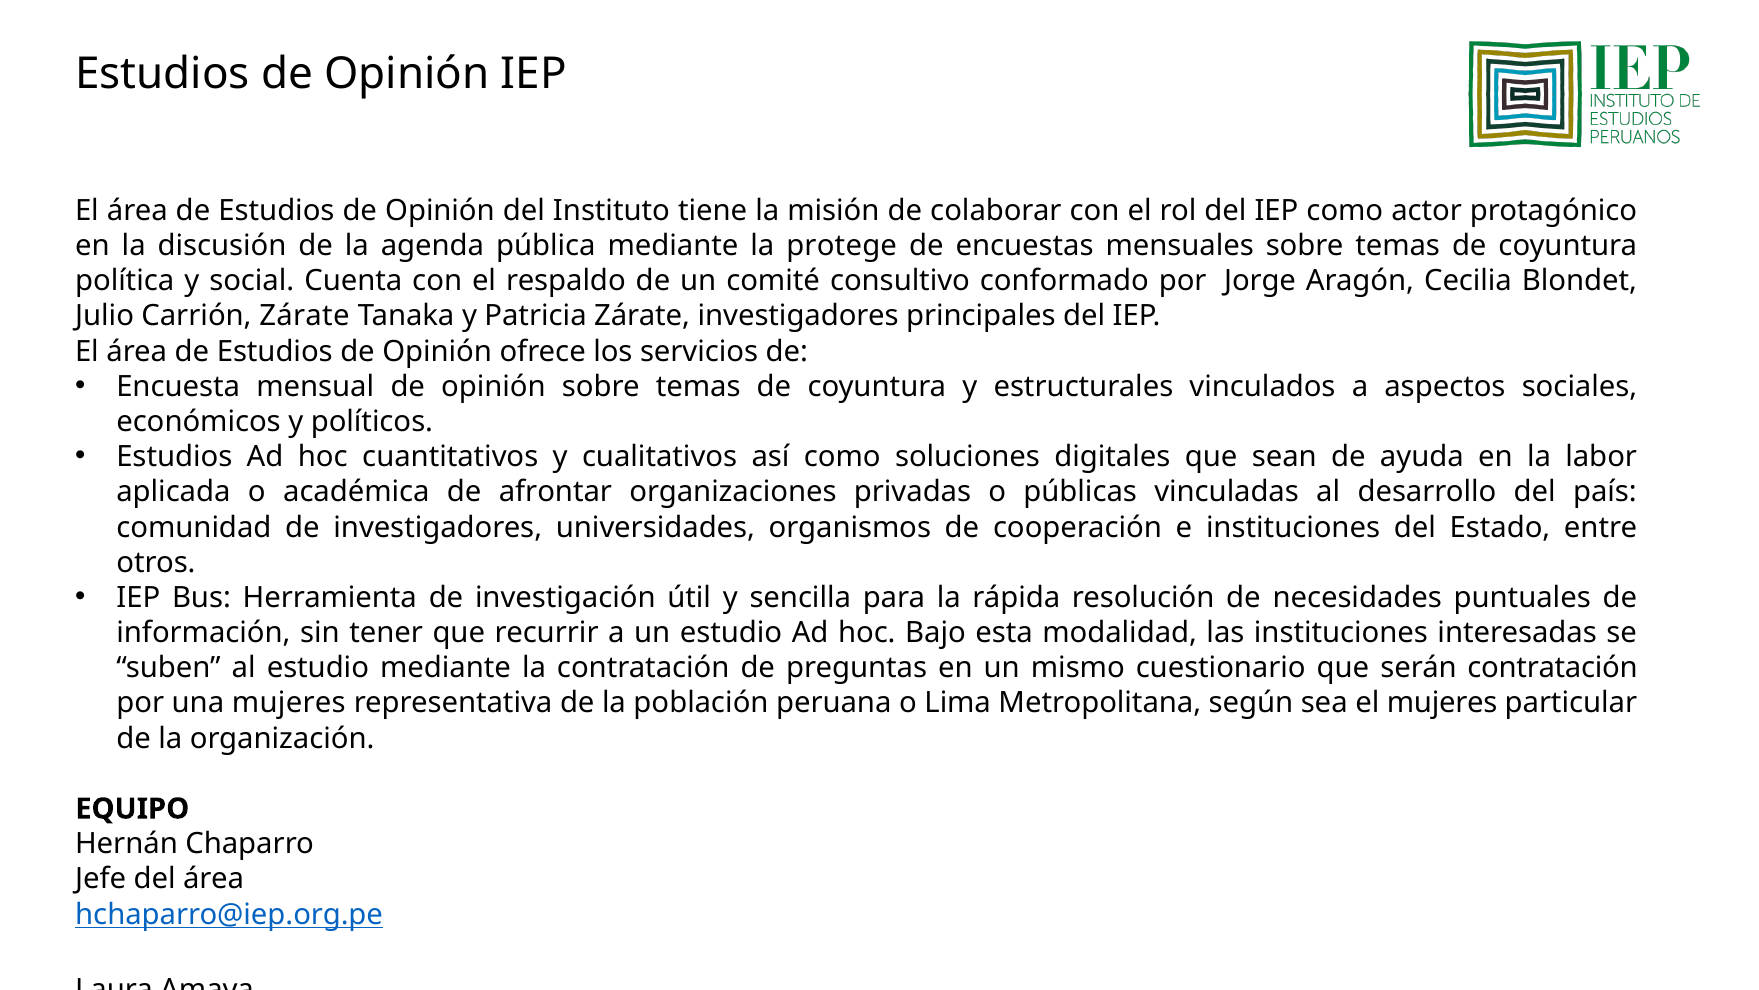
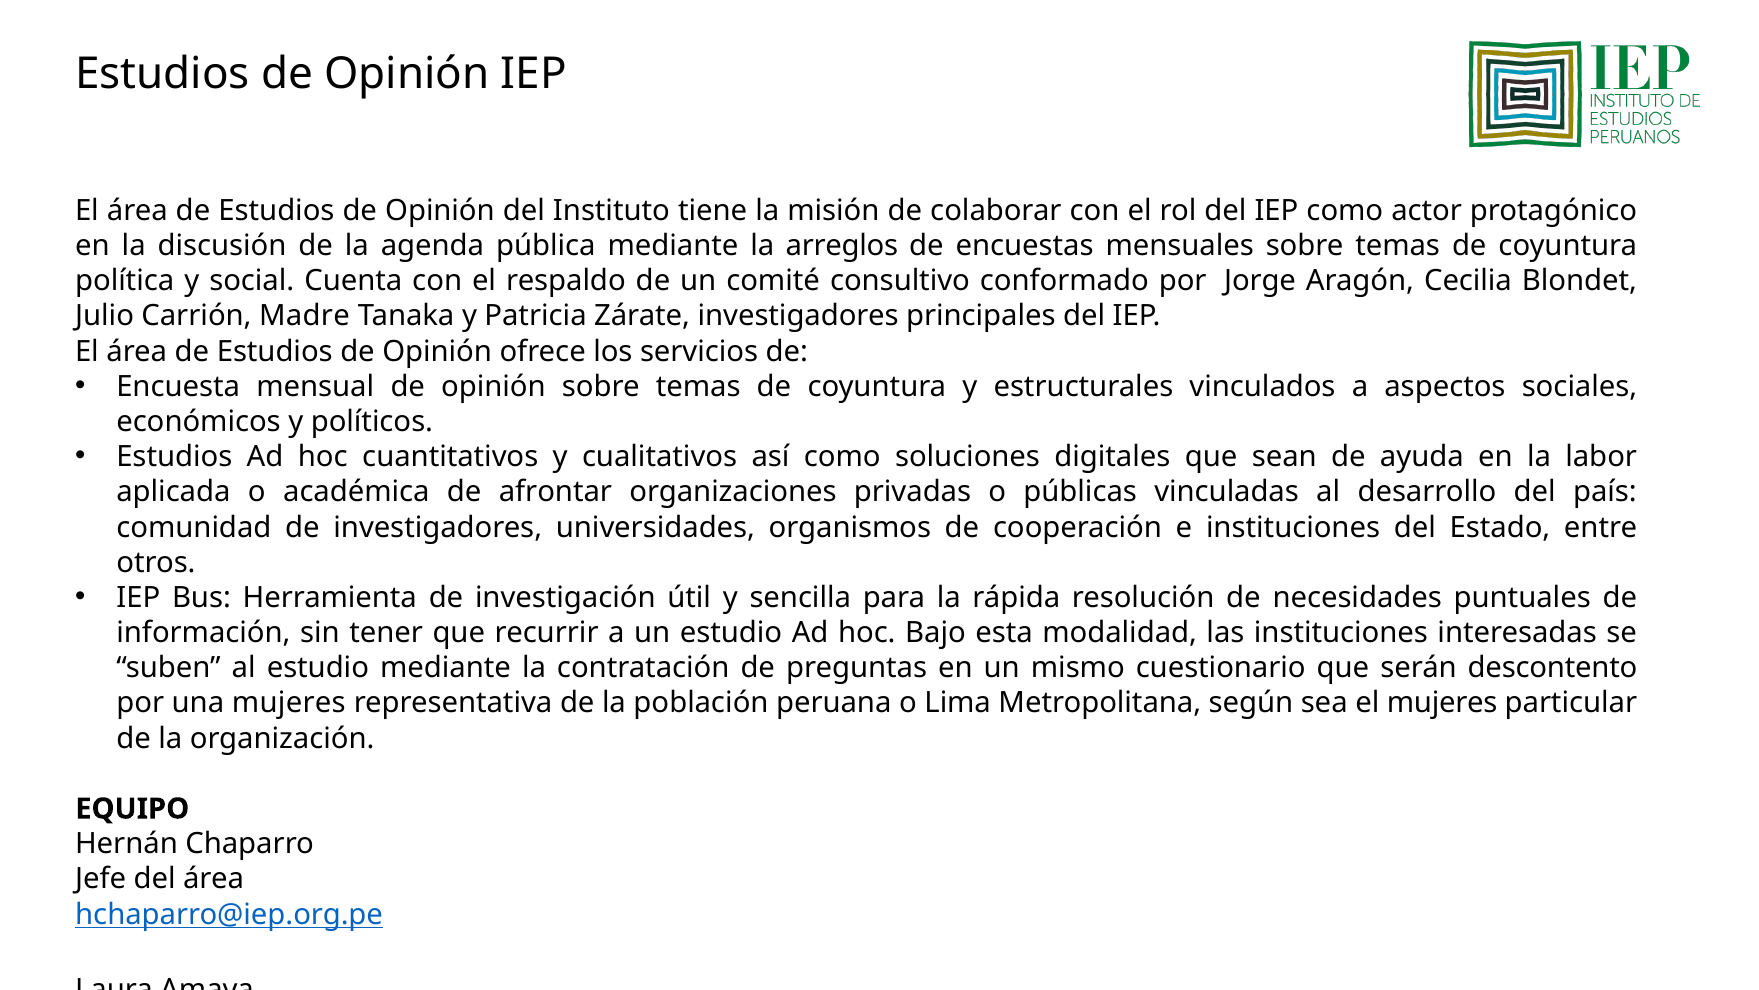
protege: protege -> arreglos
Carrión Zárate: Zárate -> Madre
serán contratación: contratación -> descontento
